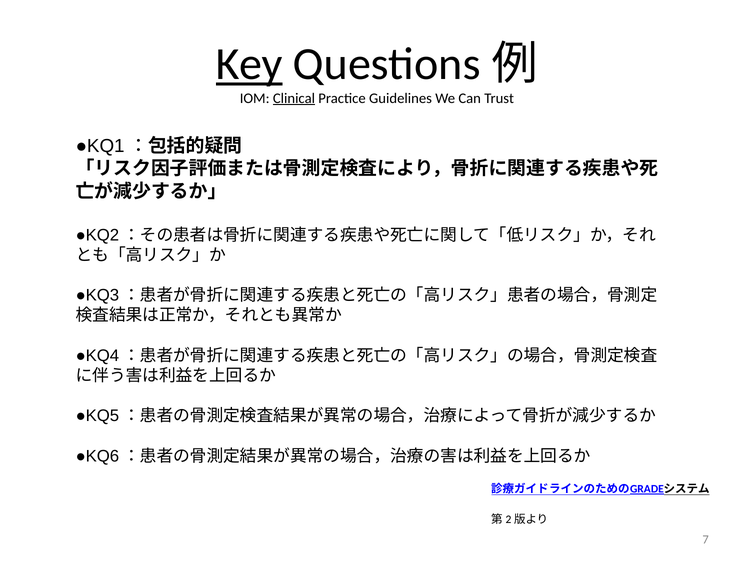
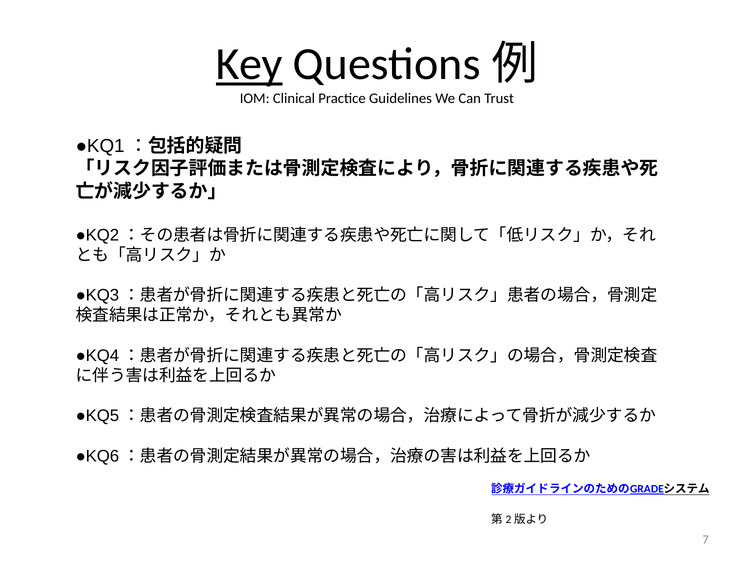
Clinical underline: present -> none
